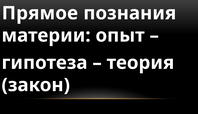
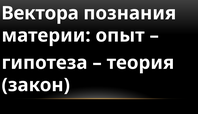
Прямое: Прямое -> Вектора
